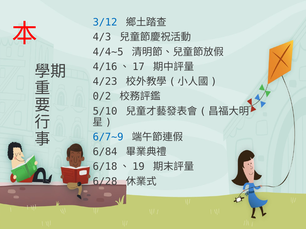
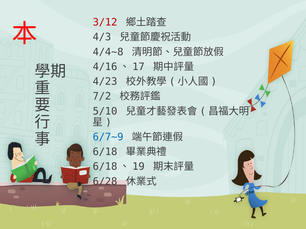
3/12 colour: blue -> red
4/4~5: 4/4~5 -> 4/4~8
0/2: 0/2 -> 7/2
6/84: 6/84 -> 6/18
